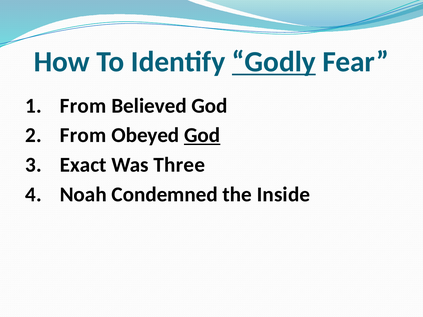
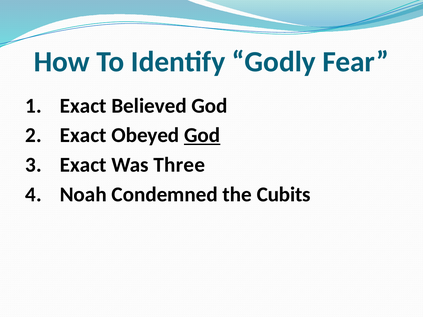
Godly underline: present -> none
From at (83, 106): From -> Exact
From at (83, 135): From -> Exact
Inside: Inside -> Cubits
